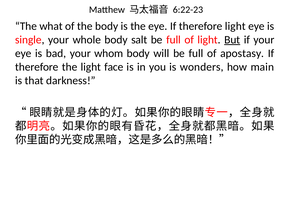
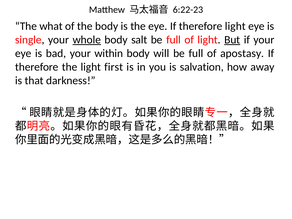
whole underline: none -> present
whom: whom -> within
face: face -> first
wonders: wonders -> salvation
main: main -> away
